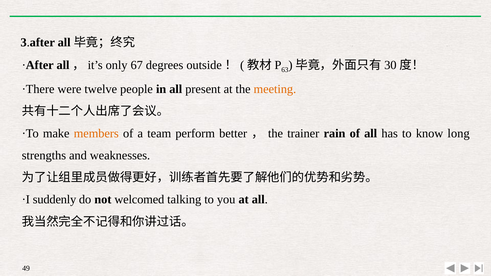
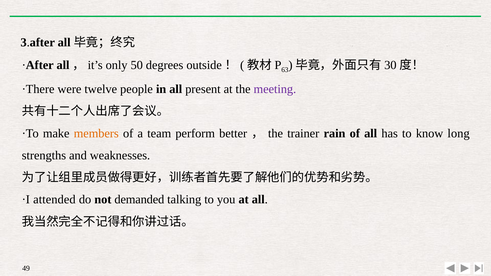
67: 67 -> 50
meeting colour: orange -> purple
suddenly: suddenly -> attended
welcomed: welcomed -> demanded
